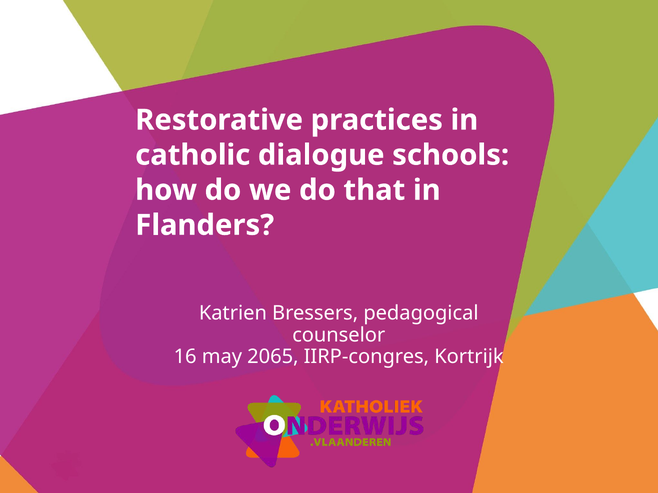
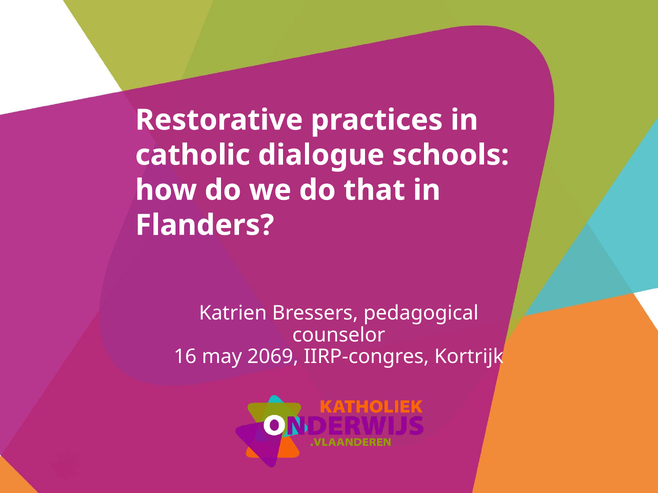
2065: 2065 -> 2069
